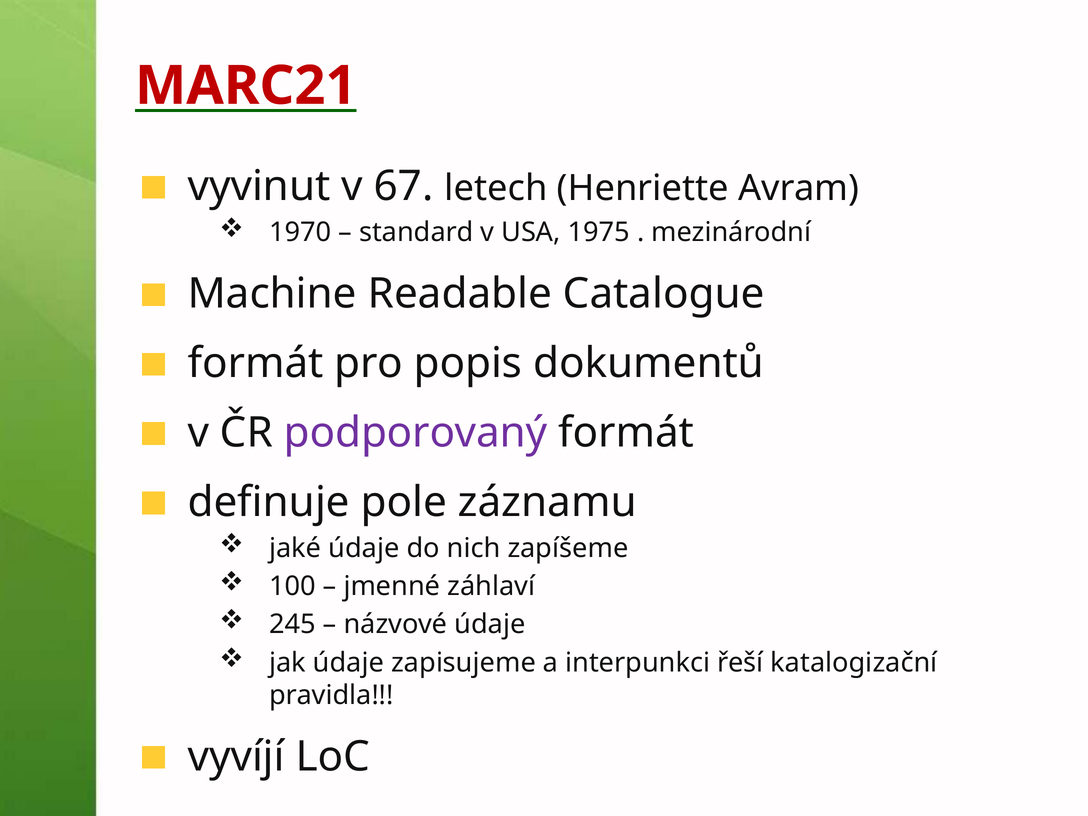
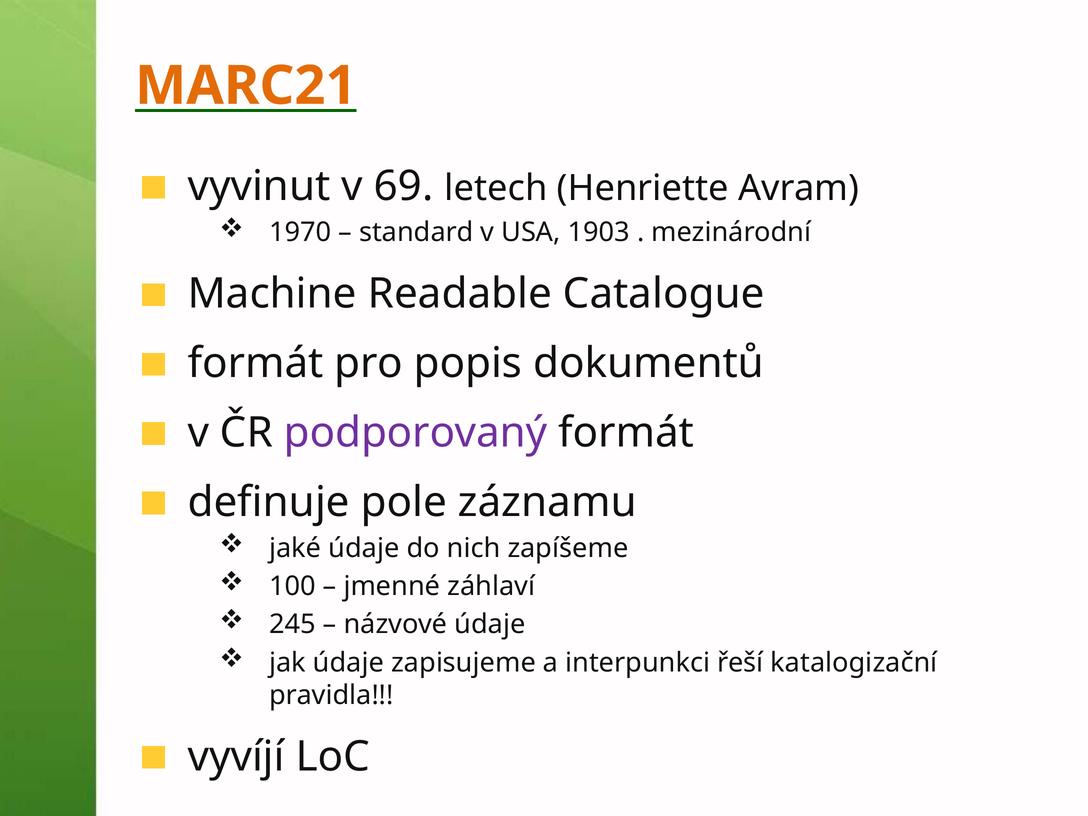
MARC21 colour: red -> orange
67: 67 -> 69
1975: 1975 -> 1903
